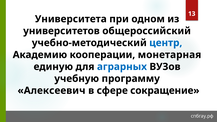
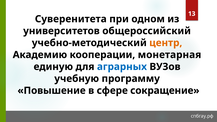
Университета: Университета -> Суверенитета
центр colour: blue -> orange
Алексеевич: Алексеевич -> Повышение
